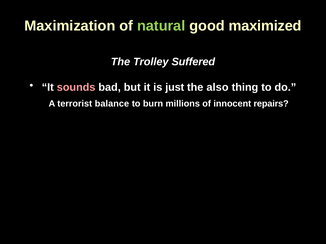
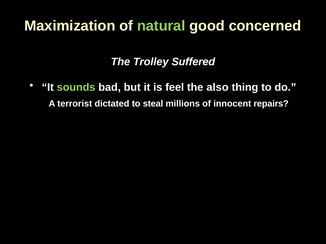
maximized: maximized -> concerned
sounds colour: pink -> light green
just: just -> feel
balance: balance -> dictated
burn: burn -> steal
